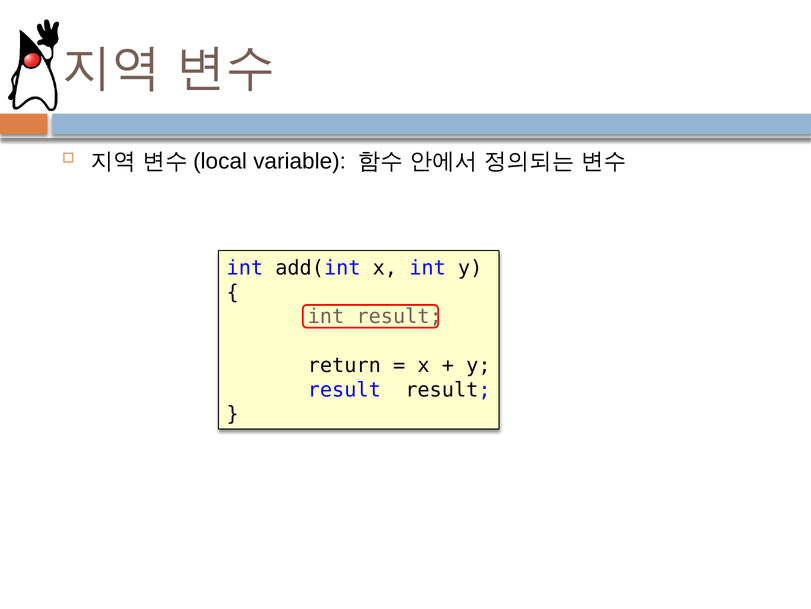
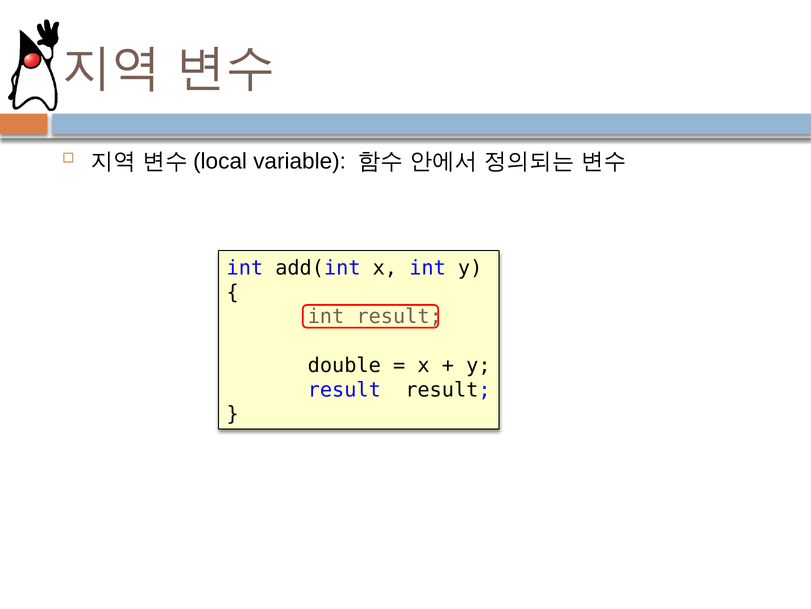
return: return -> double
